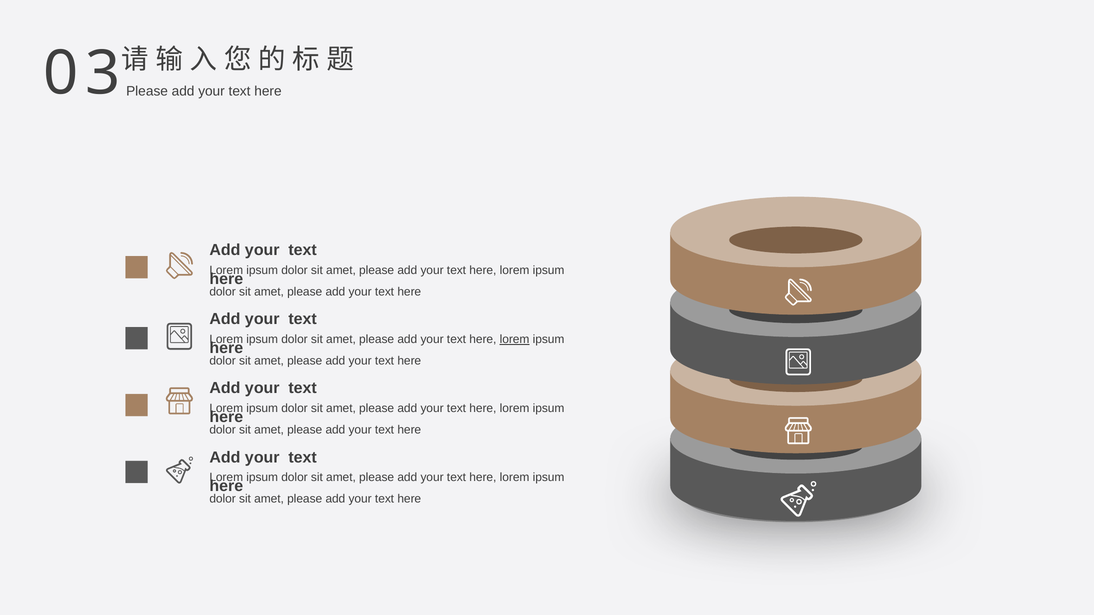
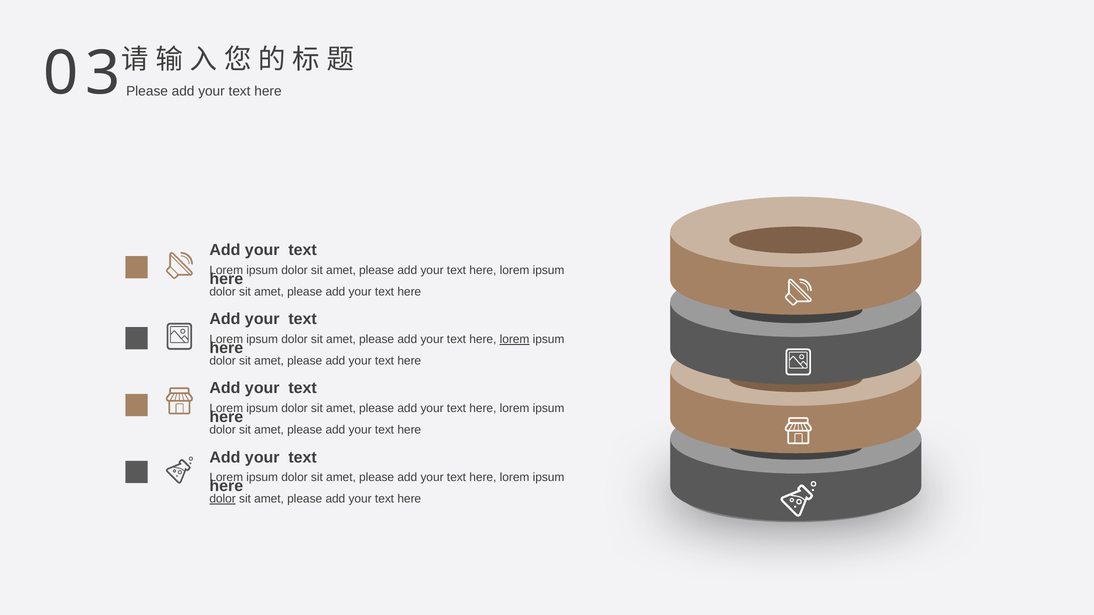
dolor at (223, 499) underline: none -> present
